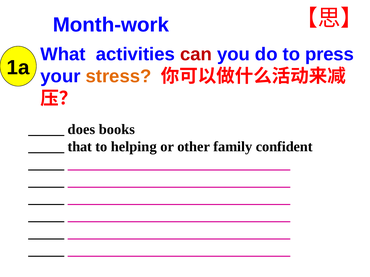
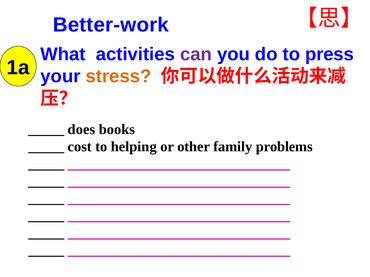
Month-work: Month-work -> Better-work
can colour: red -> purple
that: that -> cost
confident: confident -> problems
